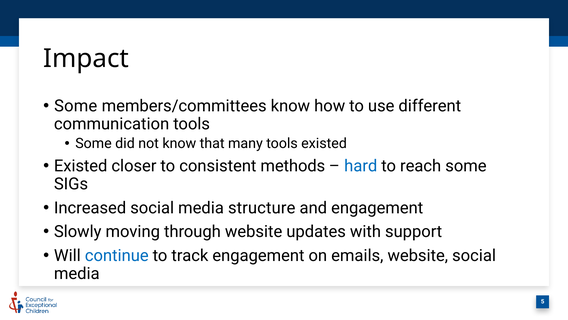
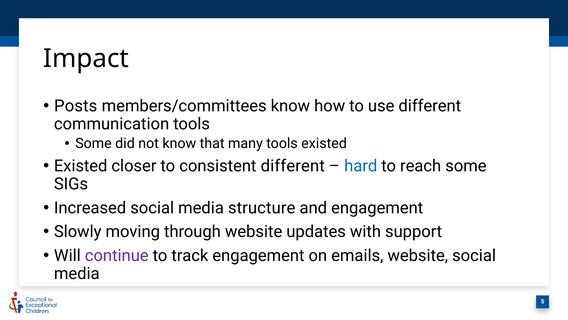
Some at (76, 106): Some -> Posts
consistent methods: methods -> different
continue colour: blue -> purple
